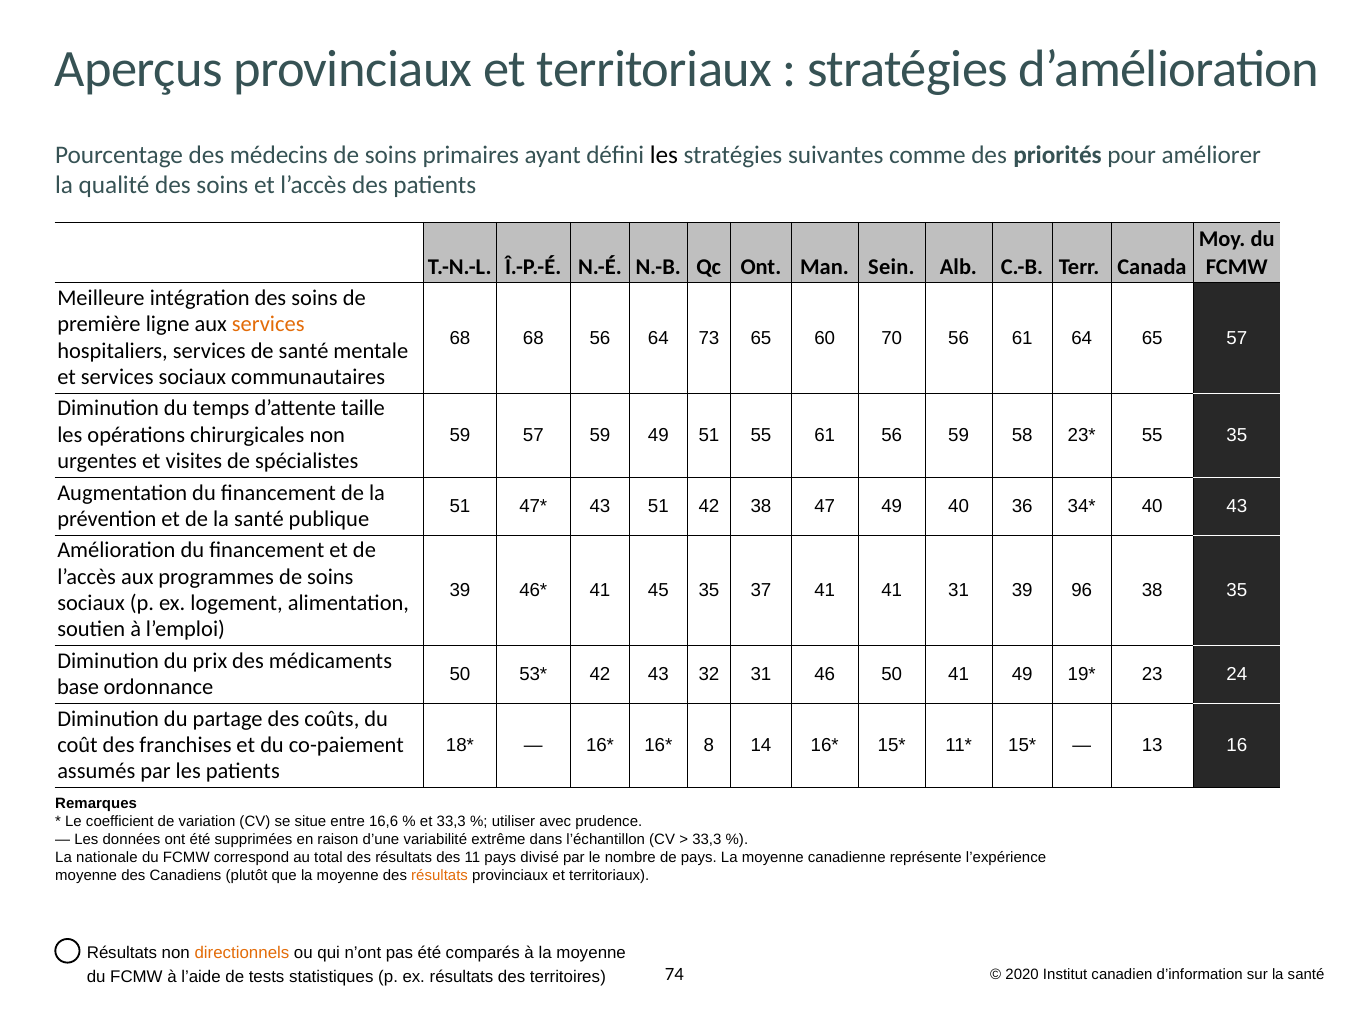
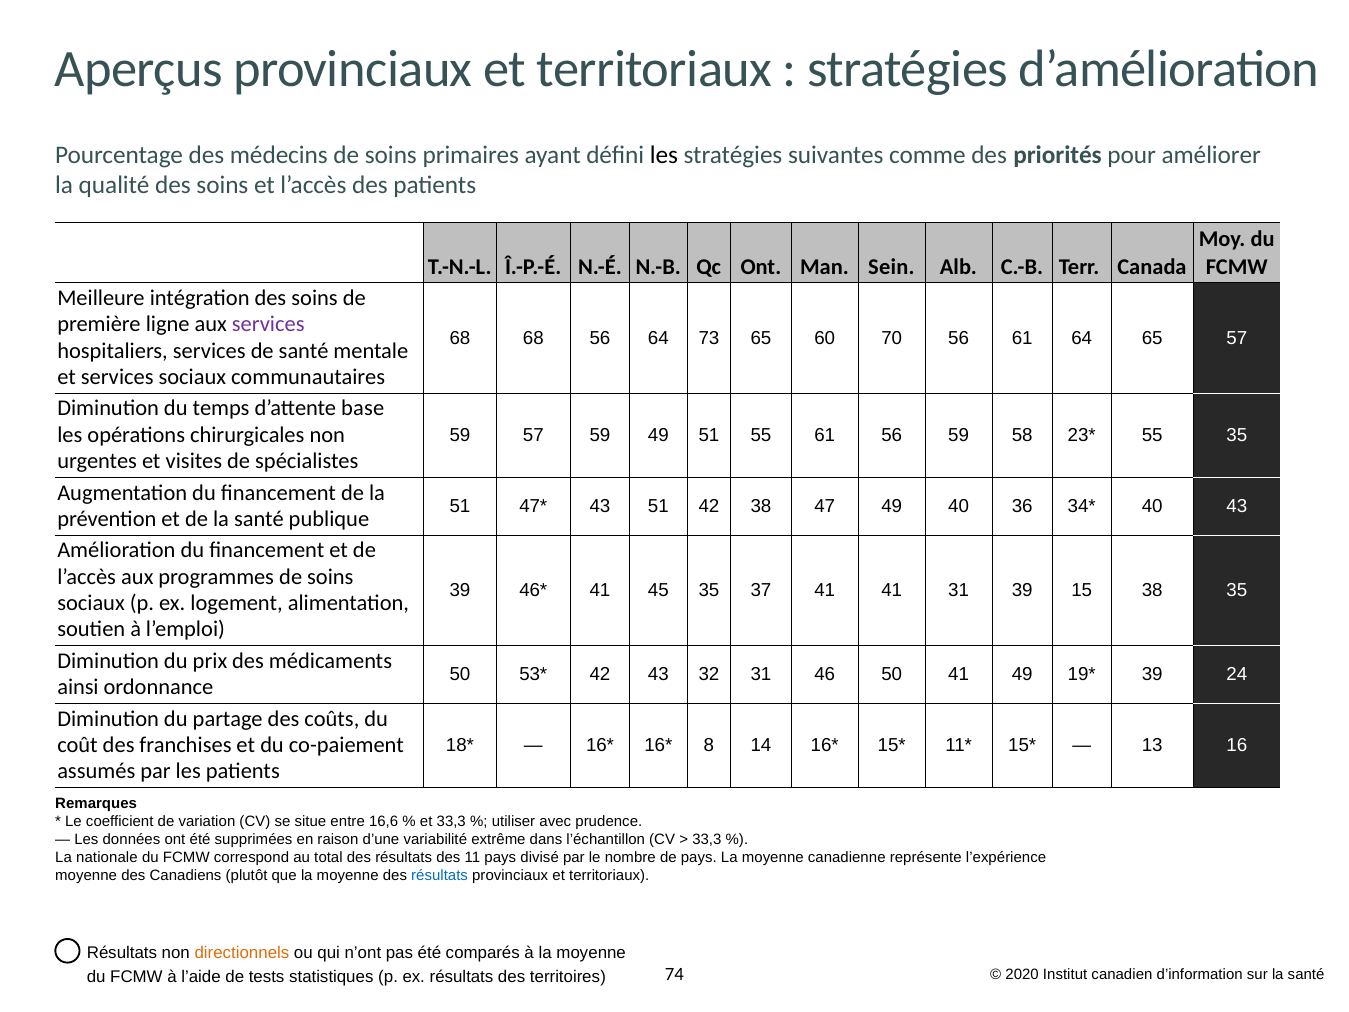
services at (268, 324) colour: orange -> purple
taille: taille -> base
96: 96 -> 15
23 at (1152, 674): 23 -> 39
base: base -> ainsi
résultats at (440, 875) colour: orange -> blue
